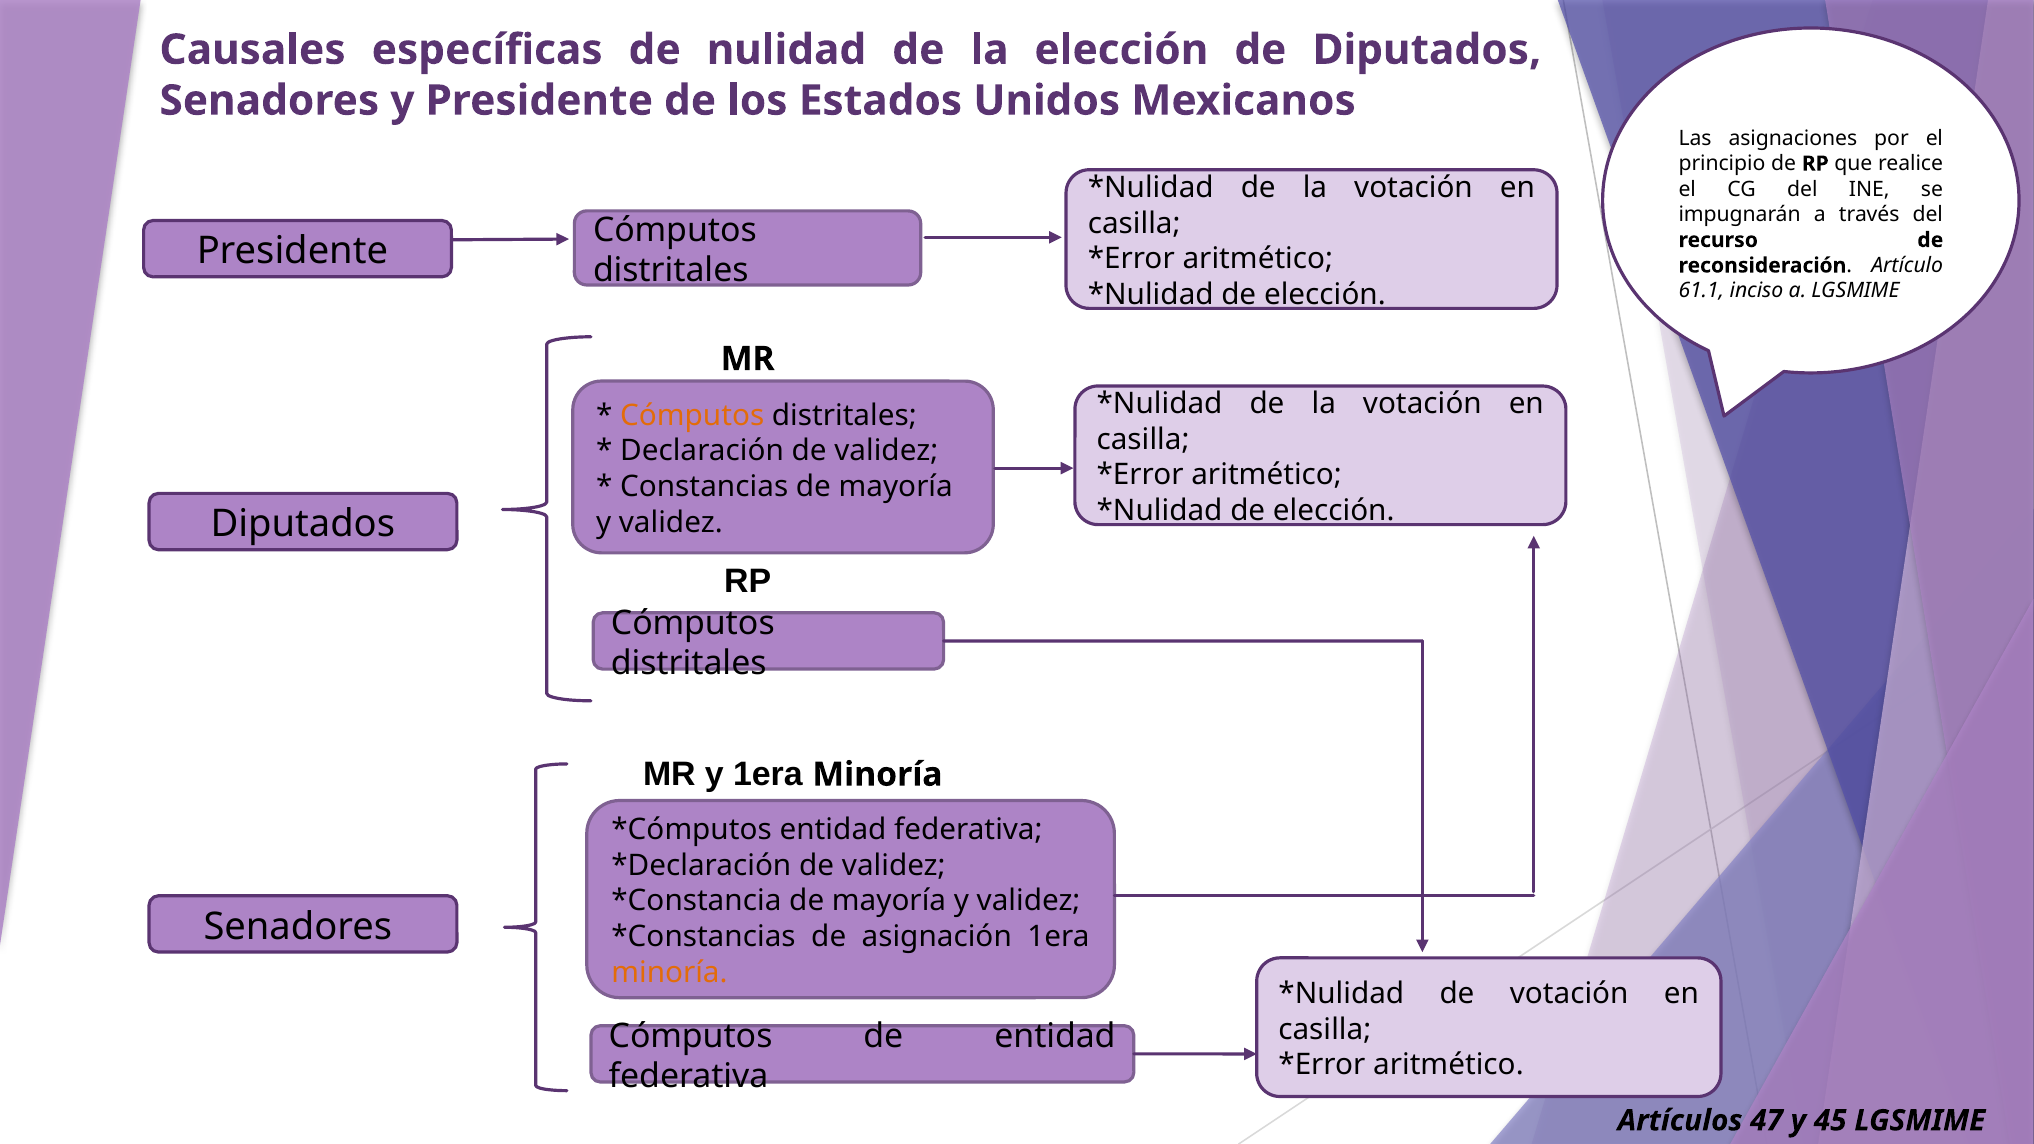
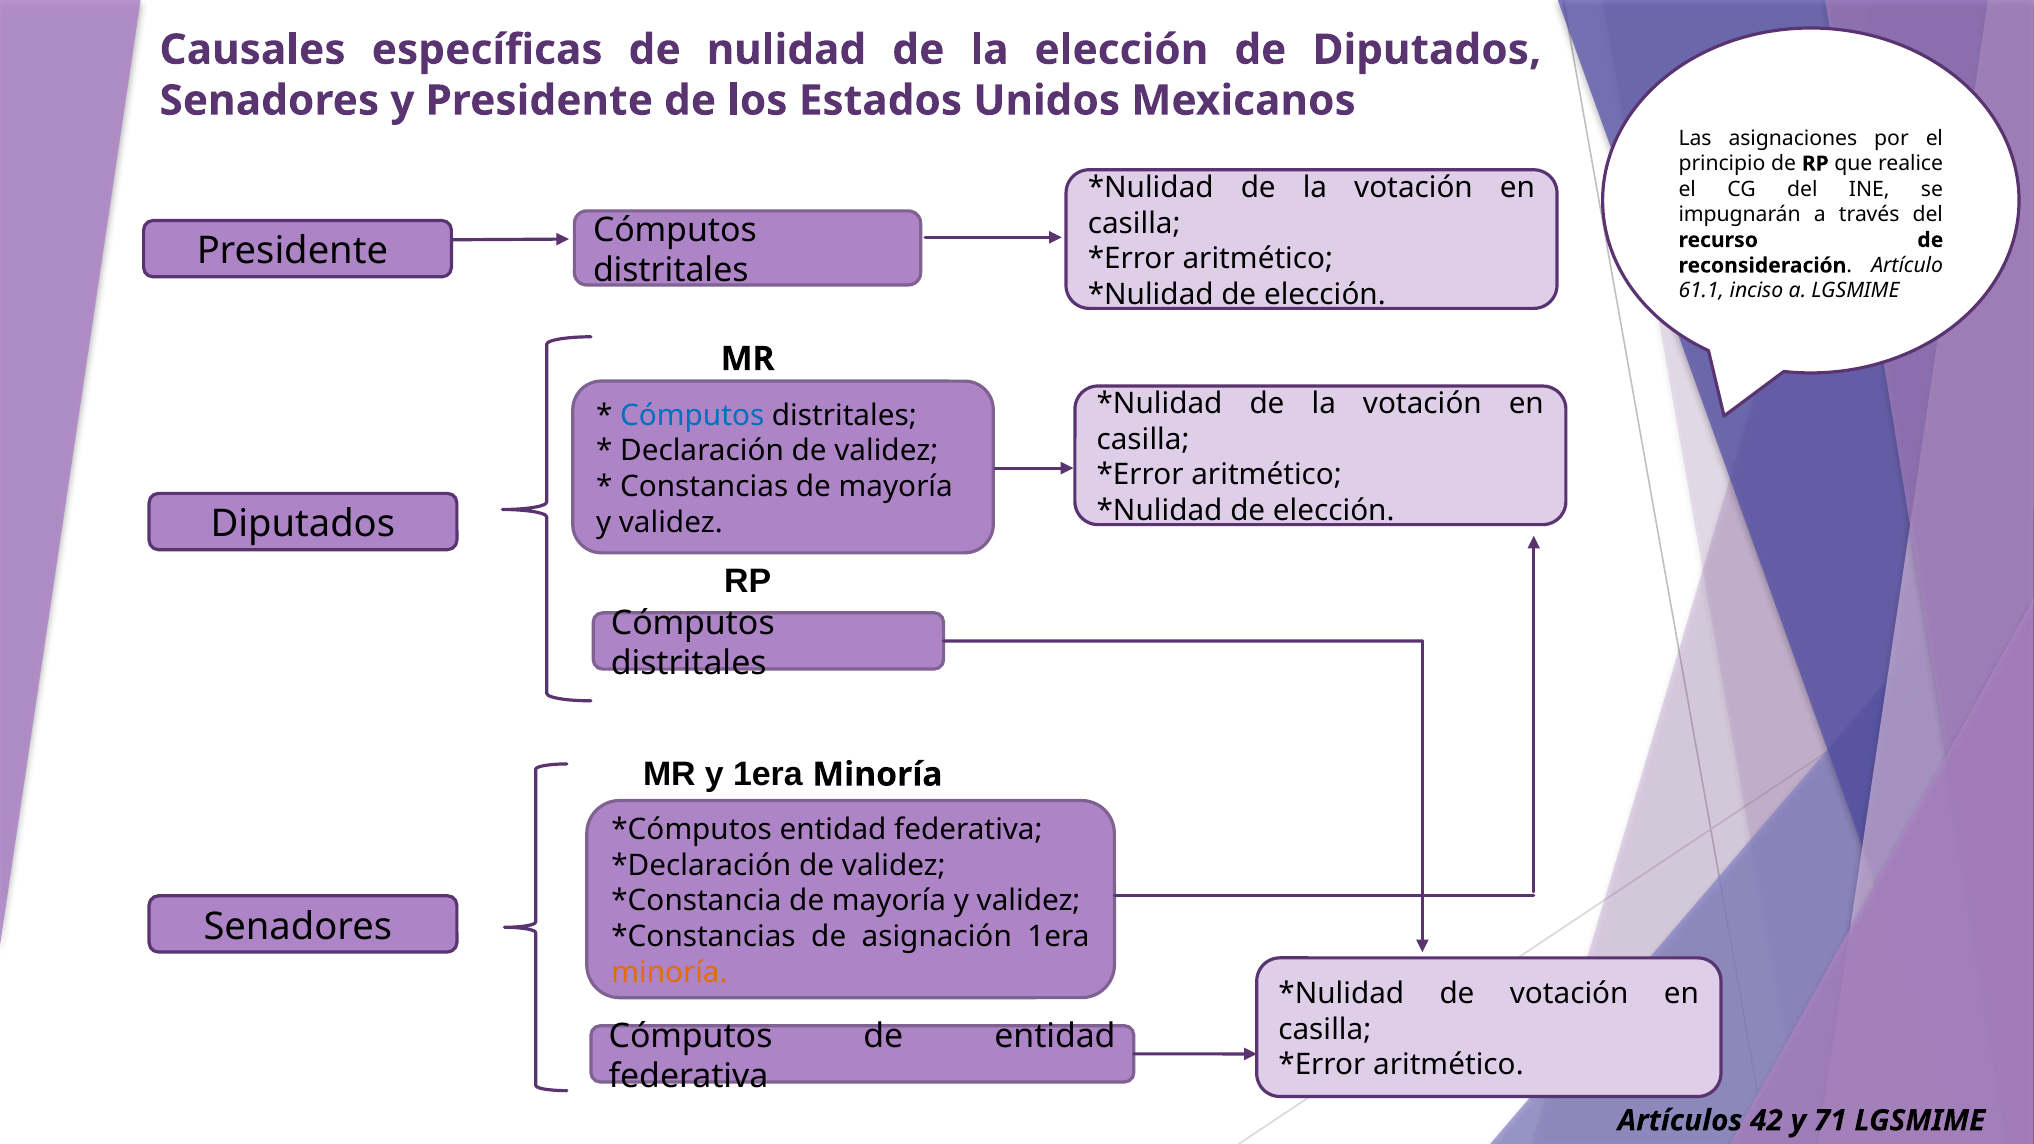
Cómputos at (692, 416) colour: orange -> blue
47: 47 -> 42
45: 45 -> 71
